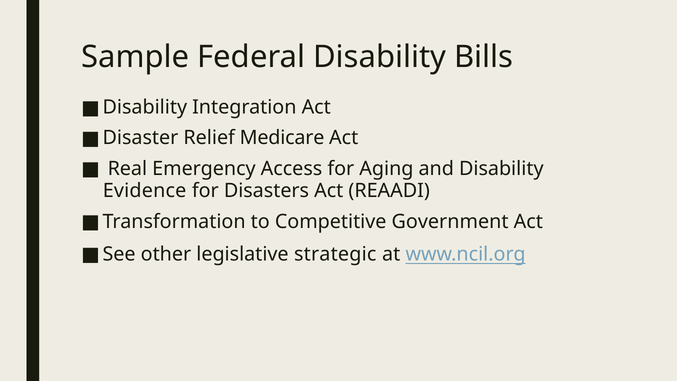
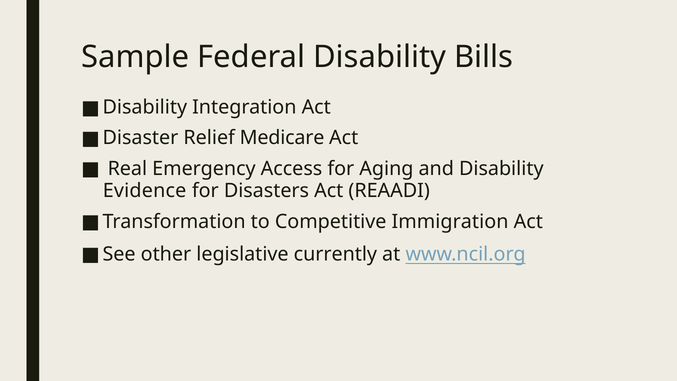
Government: Government -> Immigration
strategic: strategic -> currently
